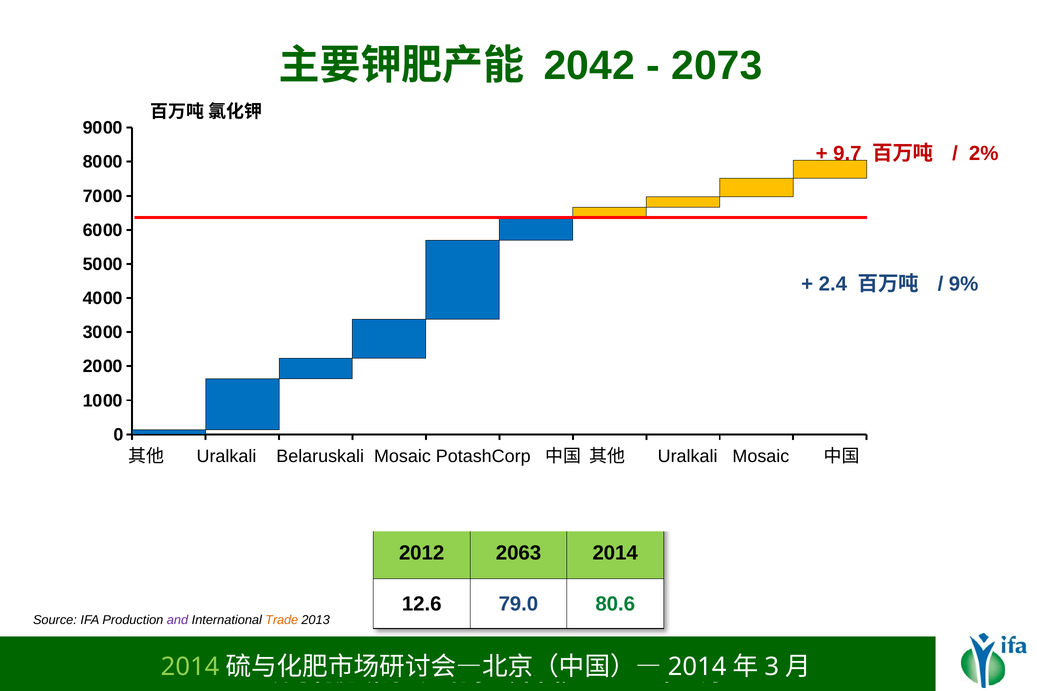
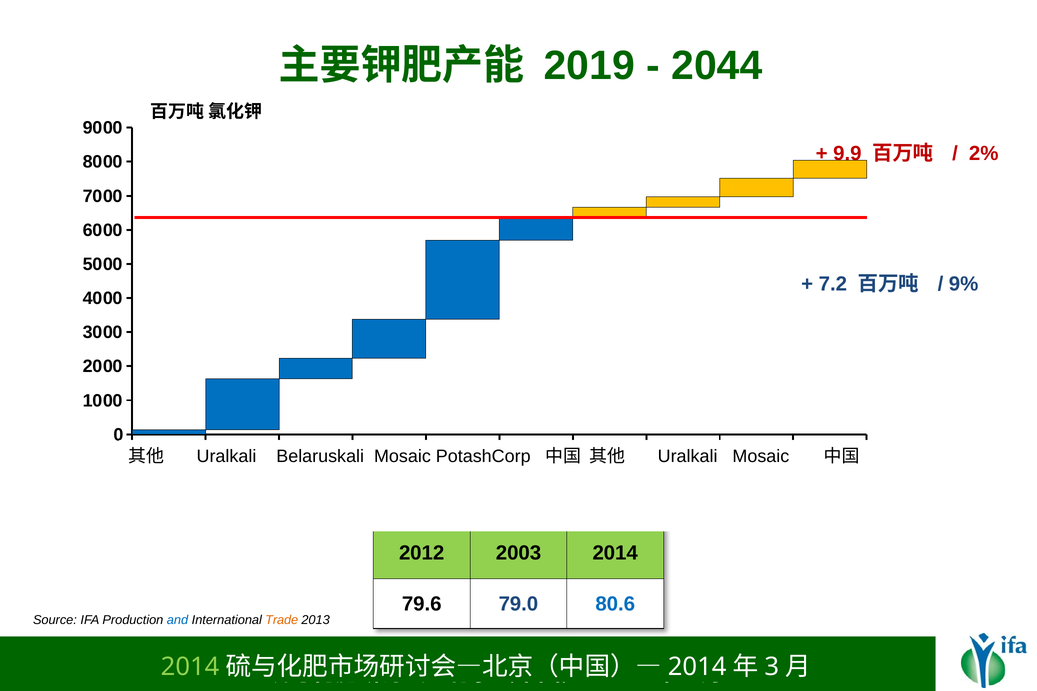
2042: 2042 -> 2019
2073: 2073 -> 2044
9.7: 9.7 -> 9.9
2.4: 2.4 -> 7.2
2063: 2063 -> 2003
12.6: 12.6 -> 79.6
80.6 colour: green -> blue
and colour: purple -> blue
